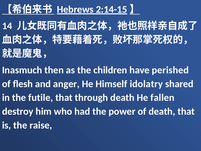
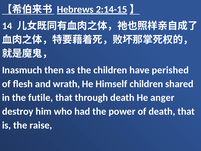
anger: anger -> wrath
Himself idolatry: idolatry -> children
fallen: fallen -> anger
